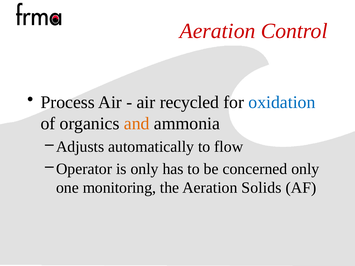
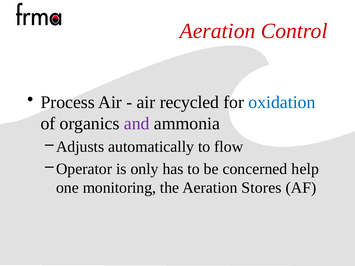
and colour: orange -> purple
concerned only: only -> help
Solids: Solids -> Stores
